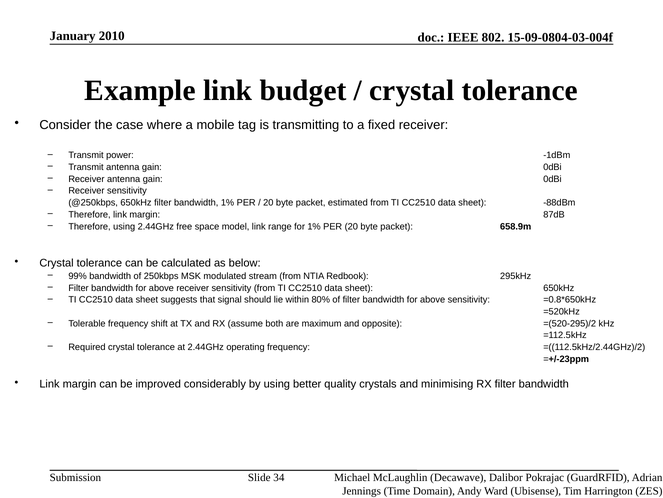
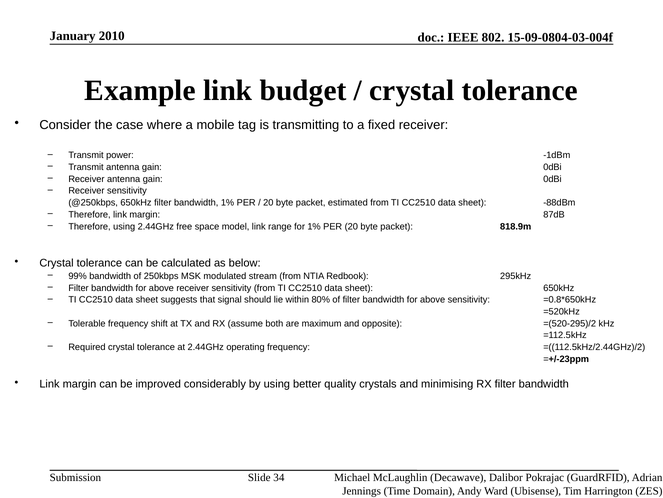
658.9m: 658.9m -> 818.9m
